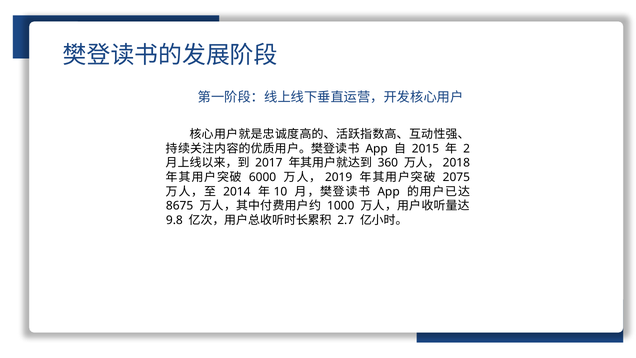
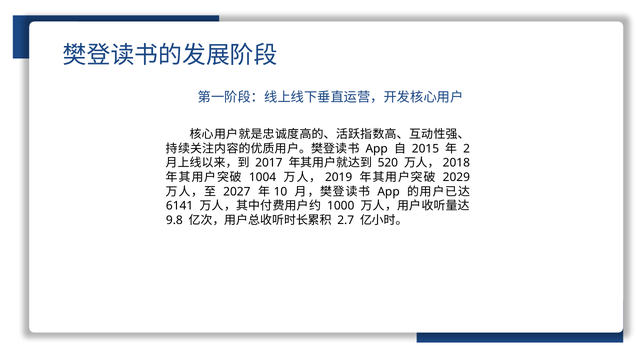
360: 360 -> 520
6000: 6000 -> 1004
2075: 2075 -> 2029
2014: 2014 -> 2027
8675: 8675 -> 6141
